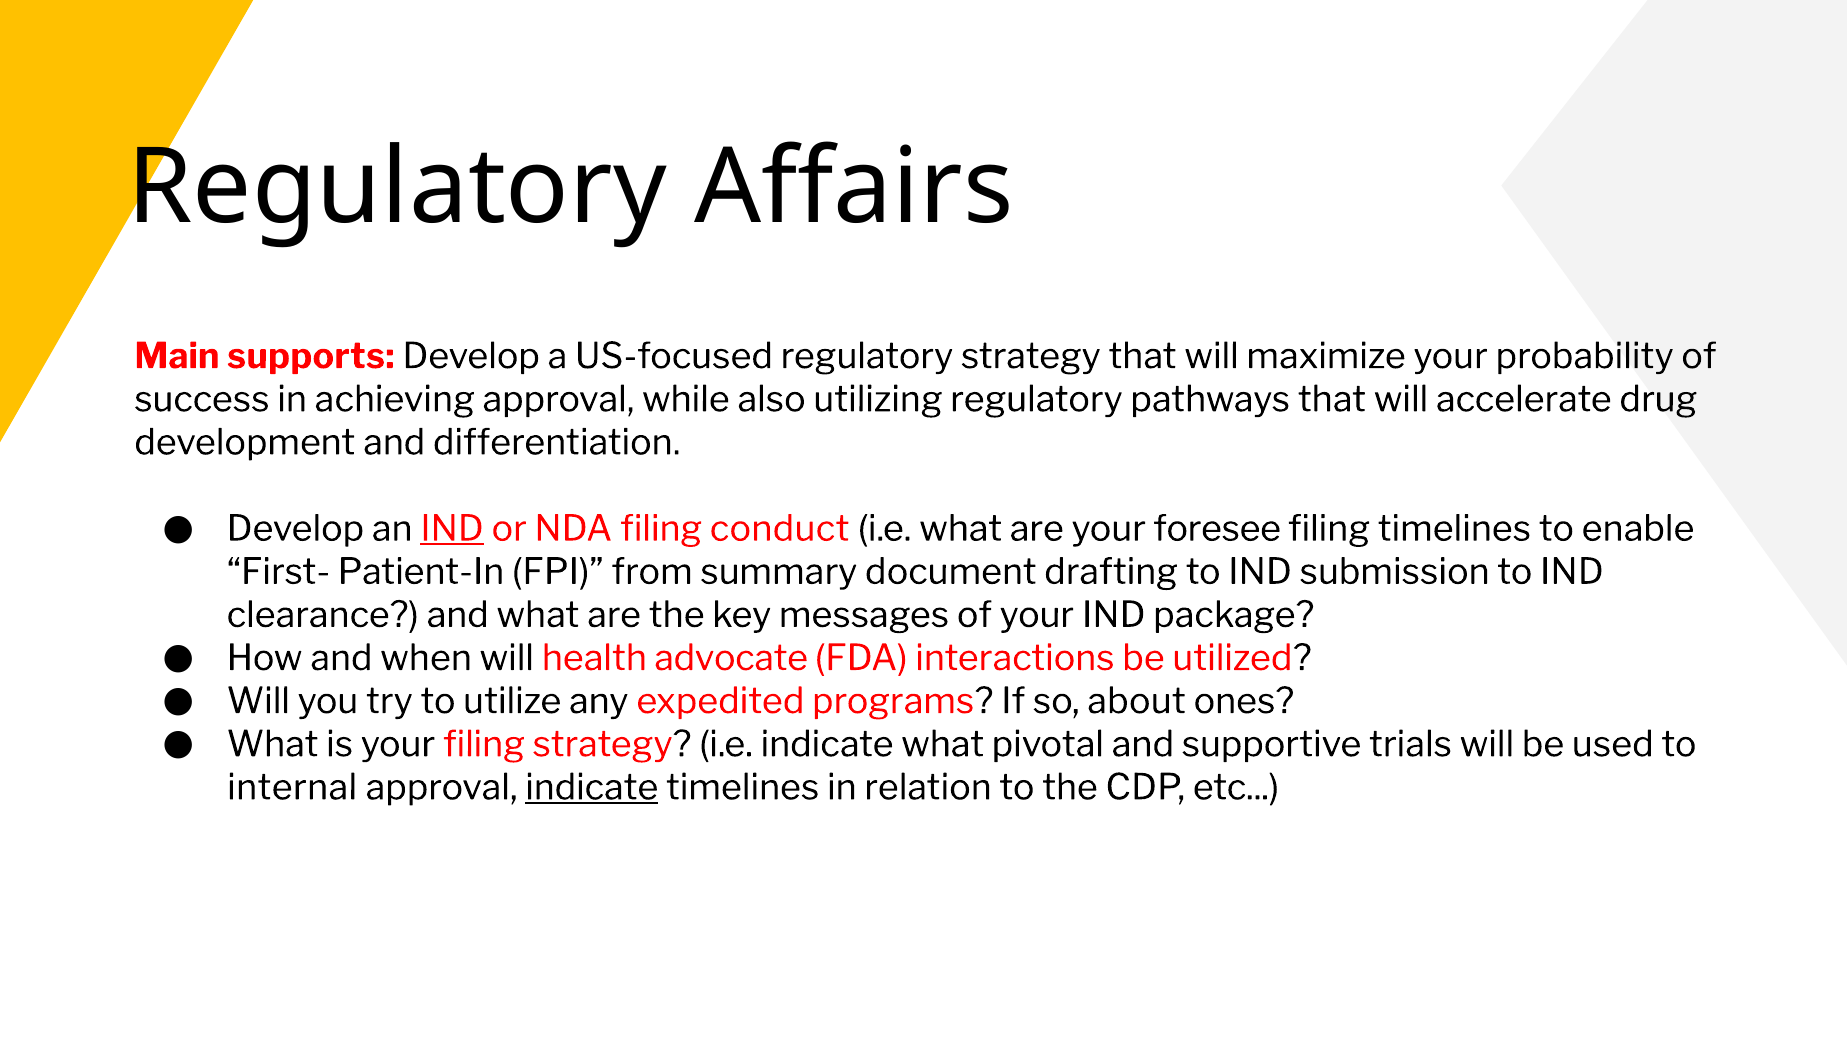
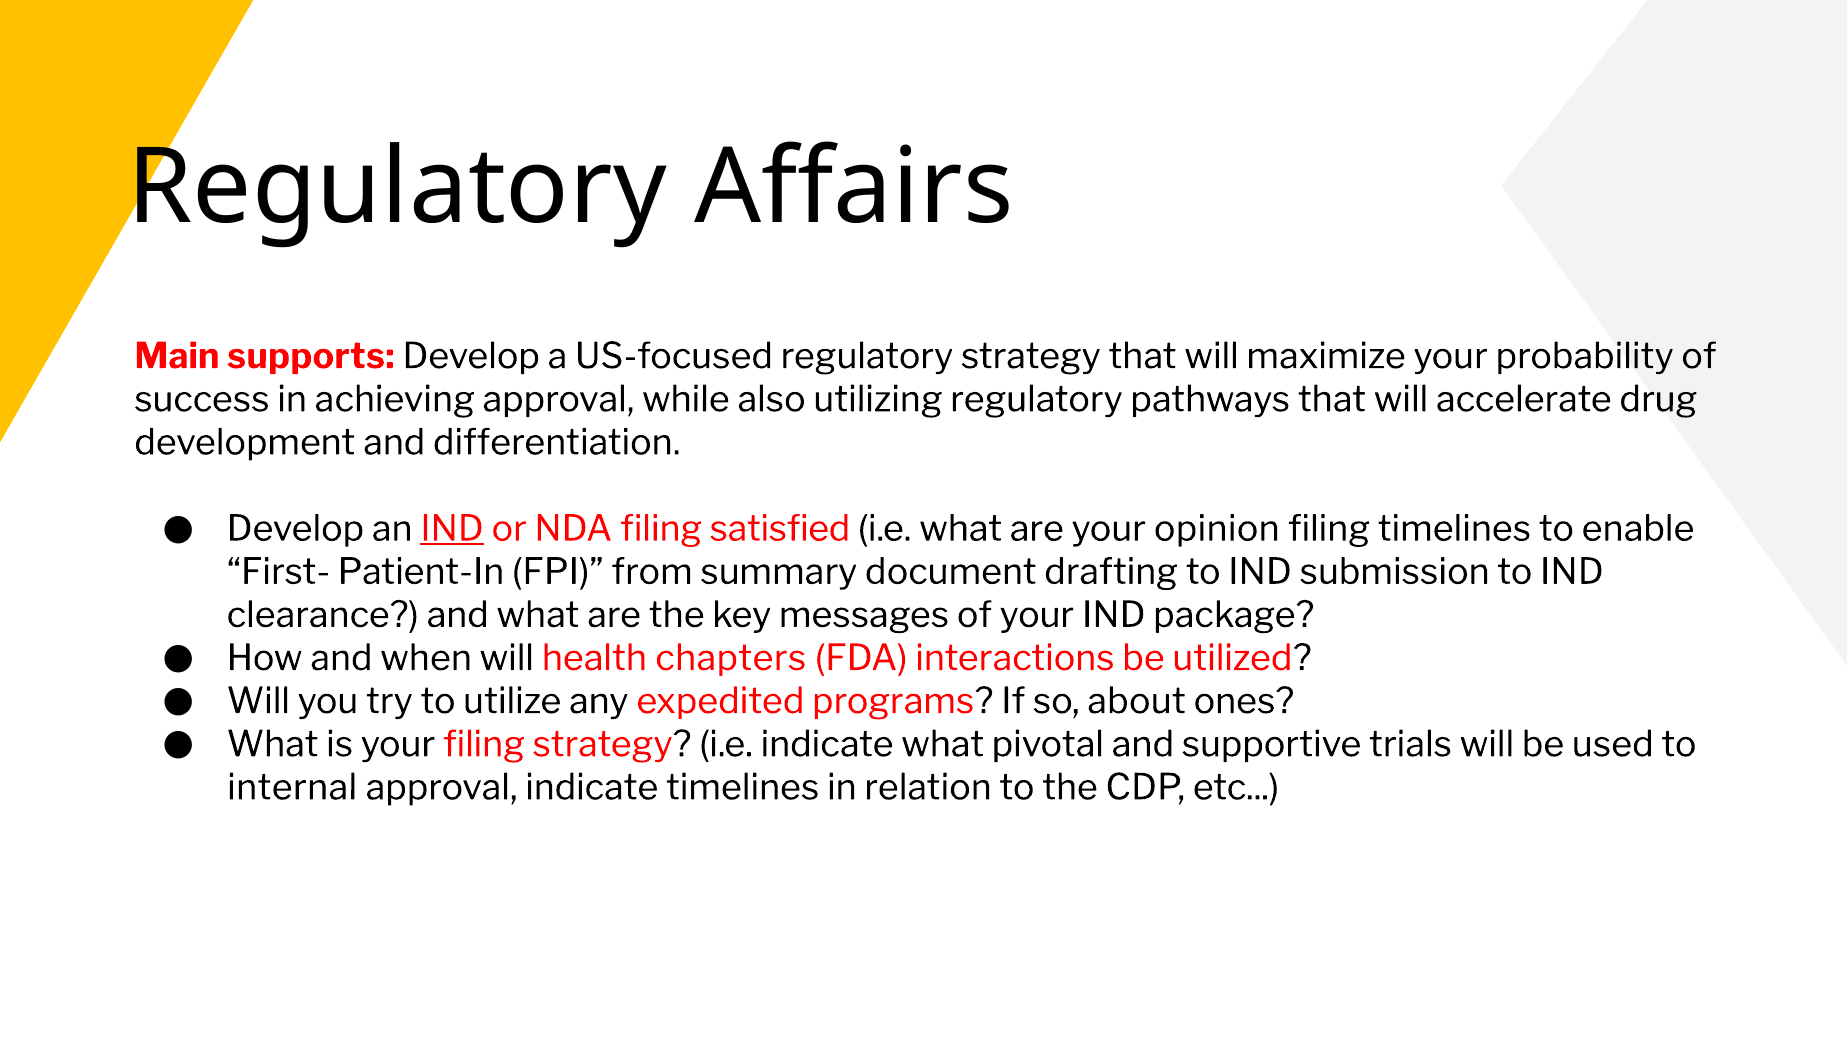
conduct: conduct -> satisfied
foresee: foresee -> opinion
advocate: advocate -> chapters
indicate at (592, 788) underline: present -> none
